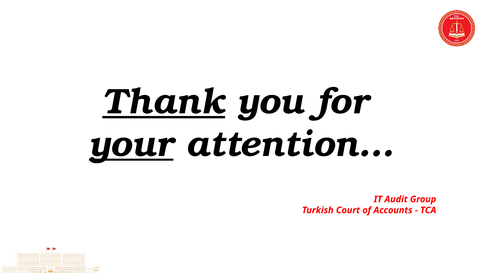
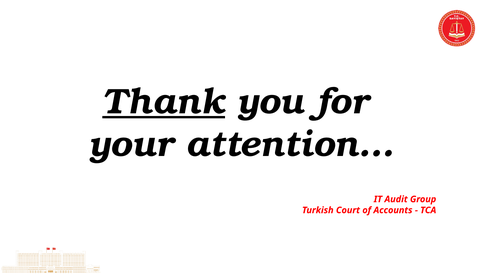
your underline: present -> none
